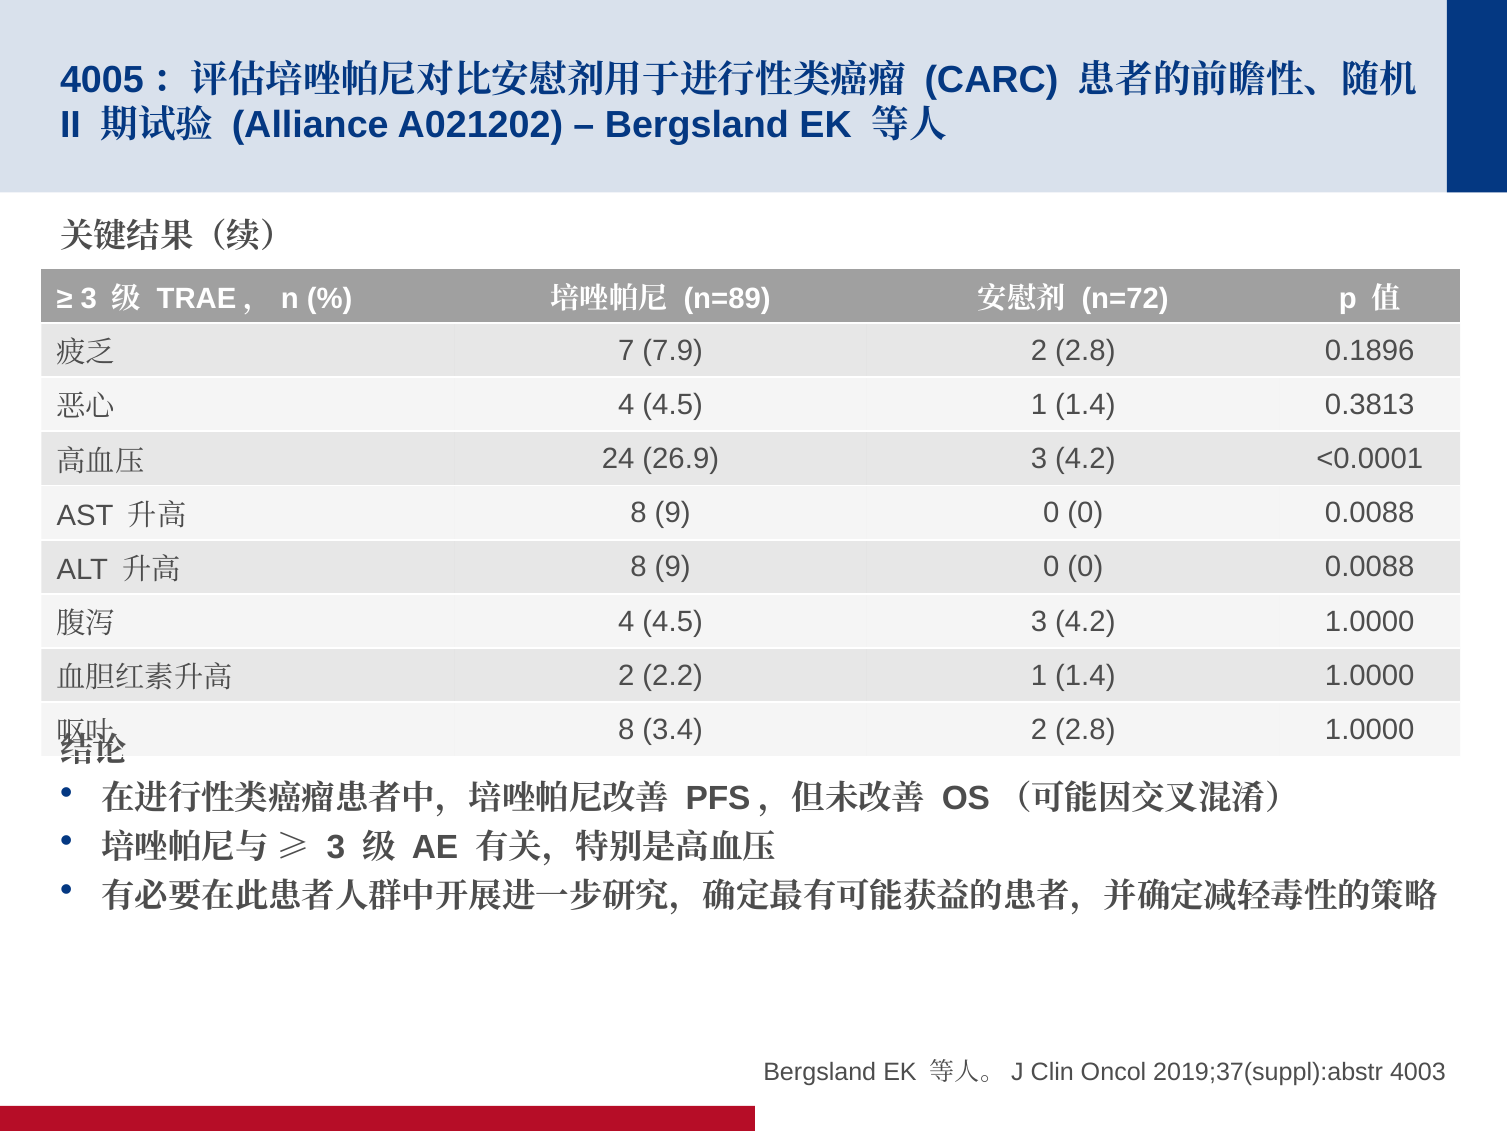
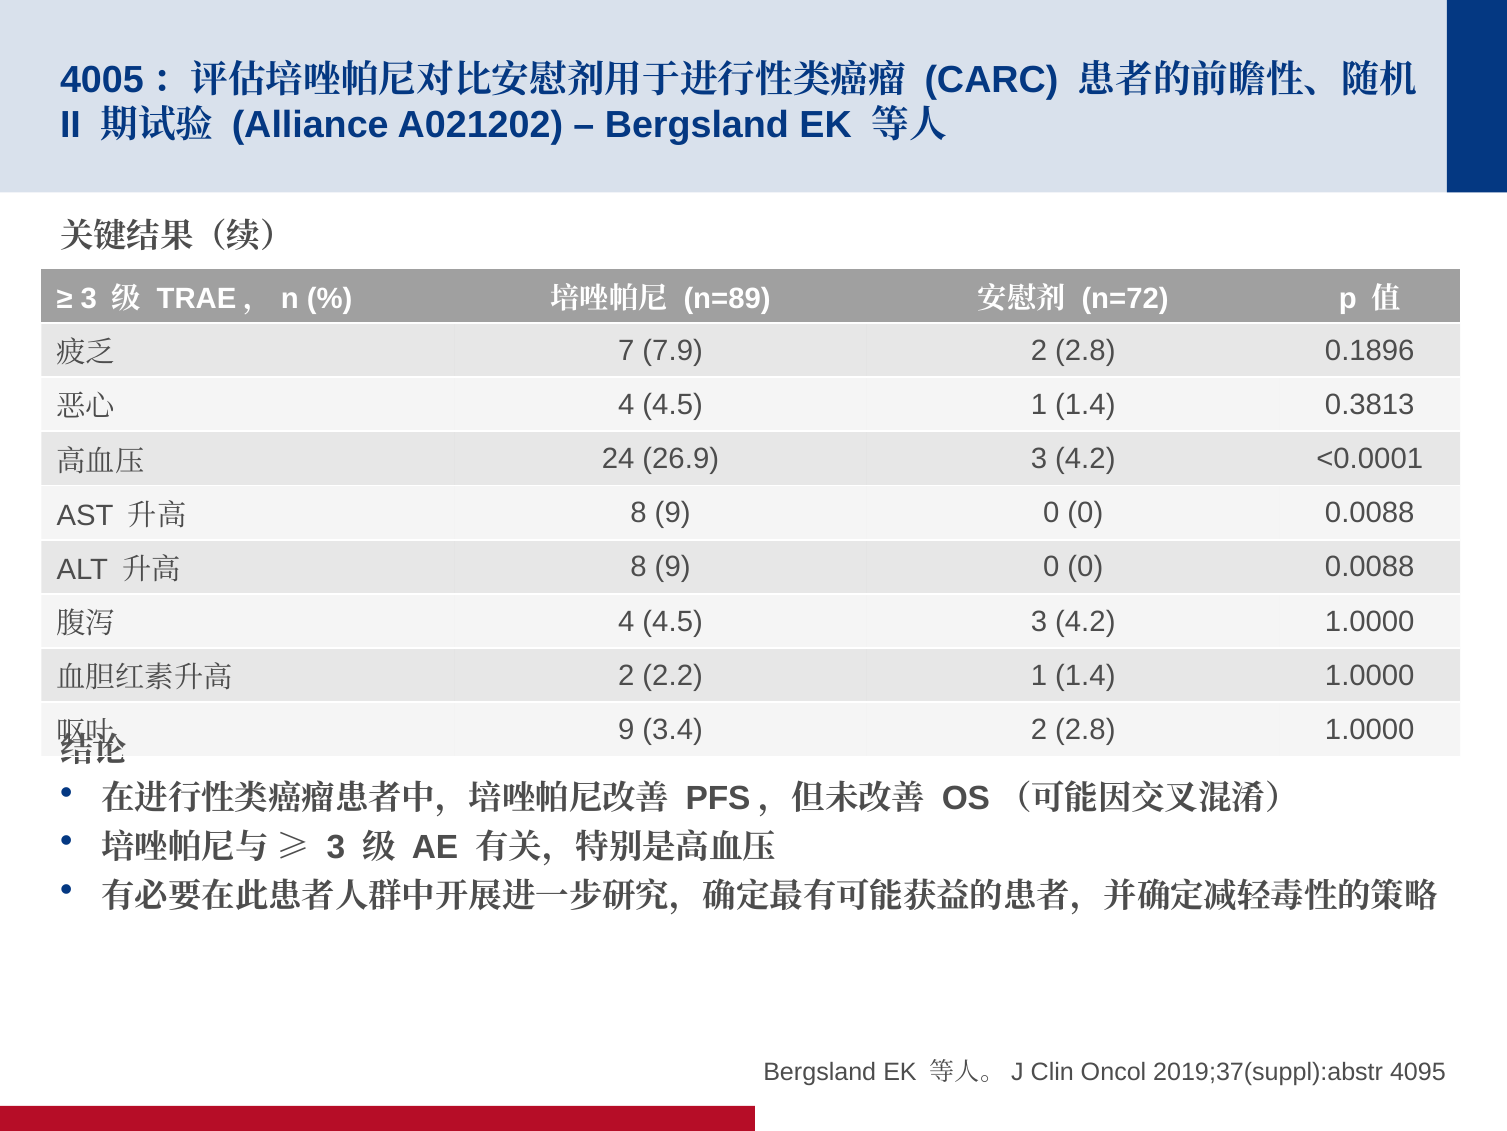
8 at (626, 729): 8 -> 9
4003: 4003 -> 4095
